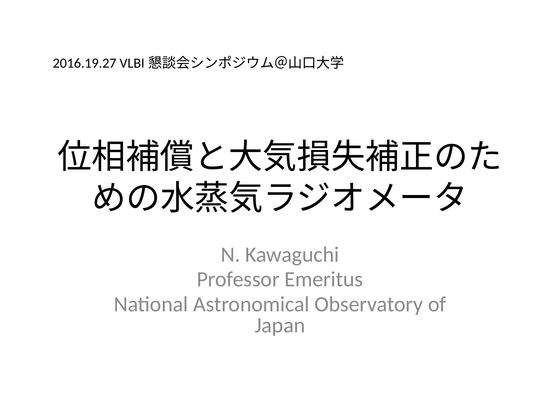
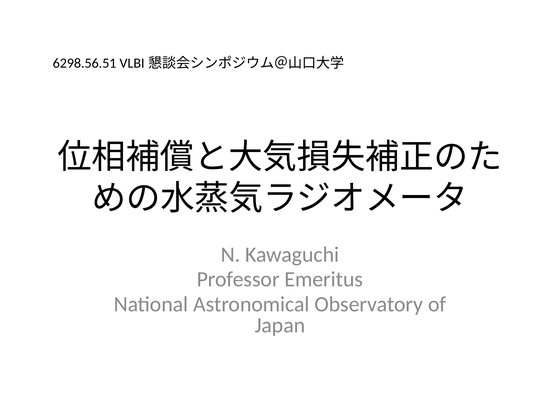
2016.19.27: 2016.19.27 -> 6298.56.51
